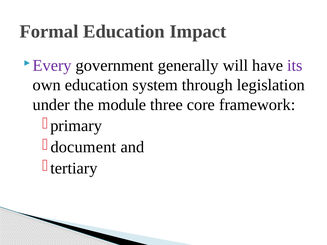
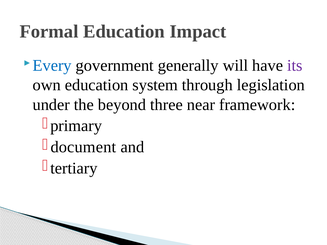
Every colour: purple -> blue
module: module -> beyond
core: core -> near
